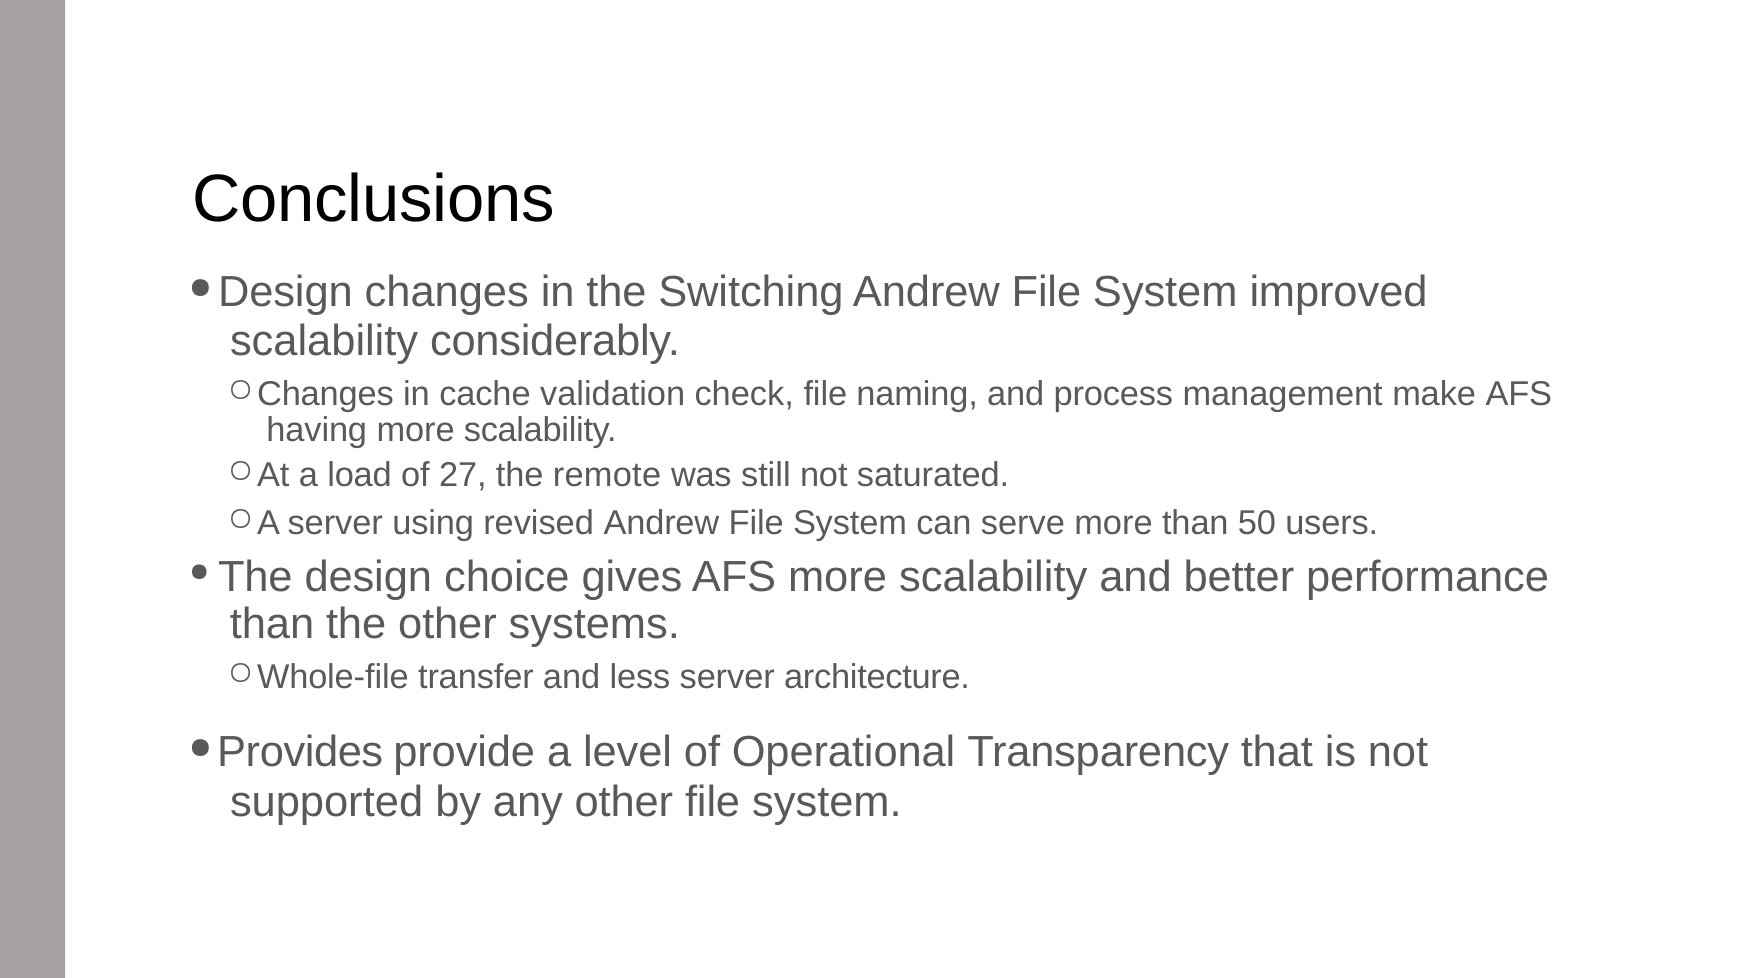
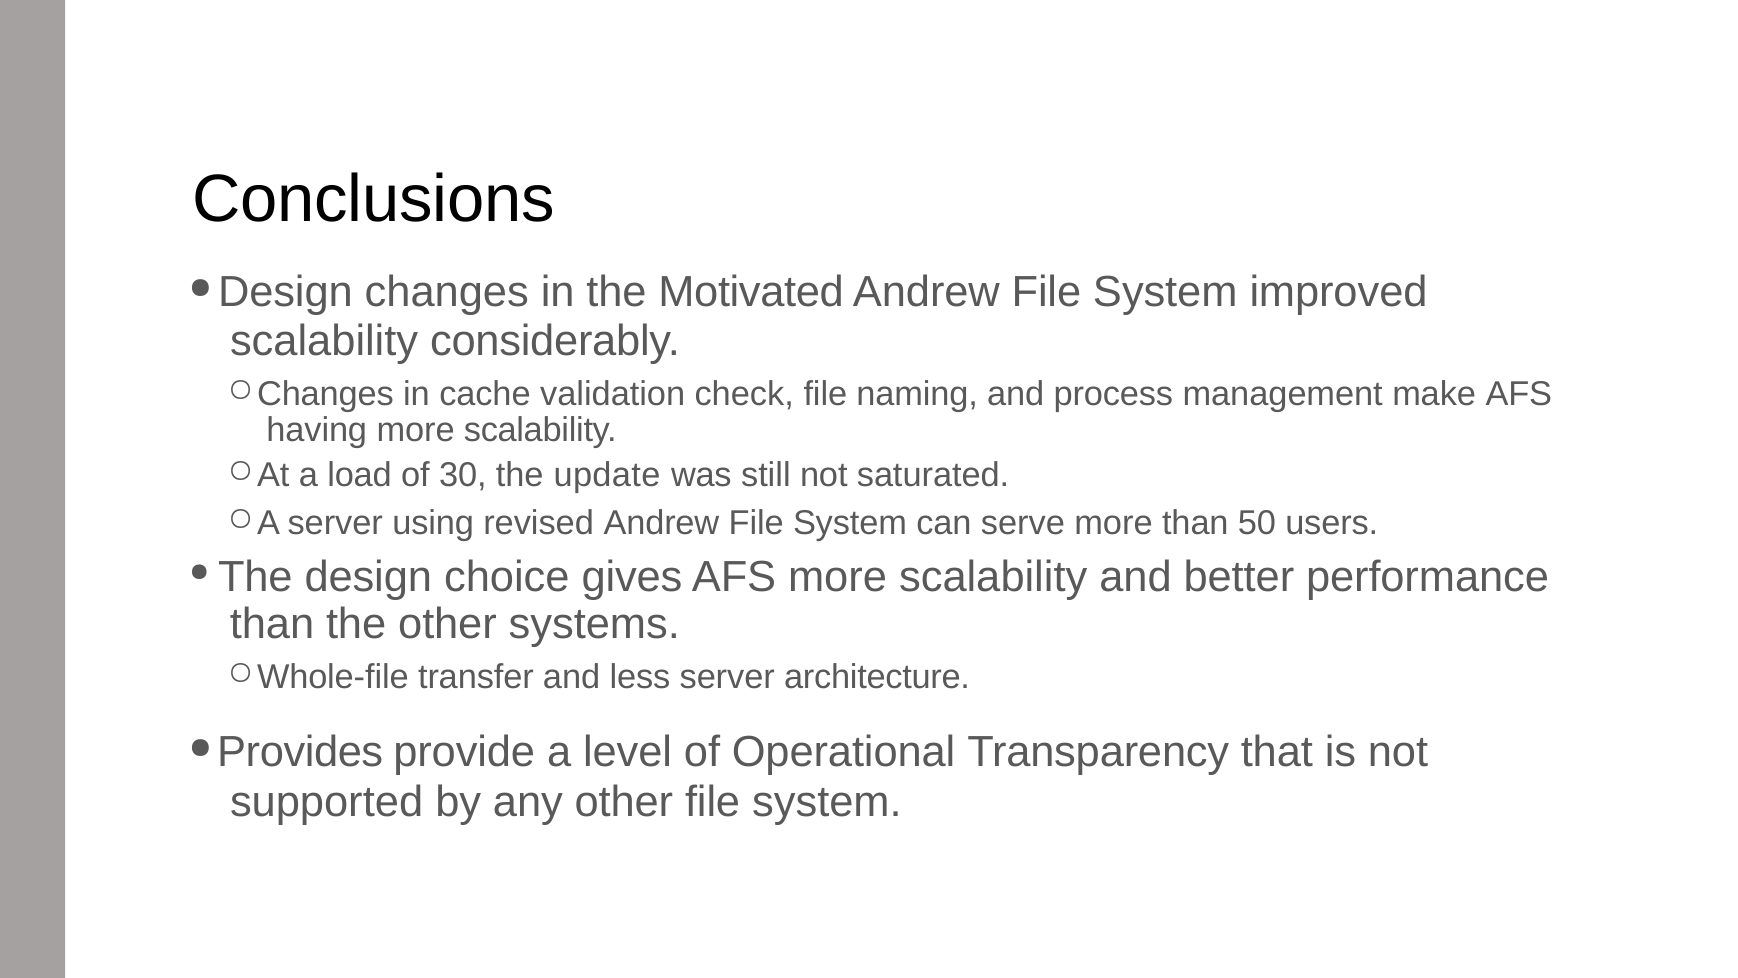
Switching: Switching -> Motivated
27: 27 -> 30
remote: remote -> update
